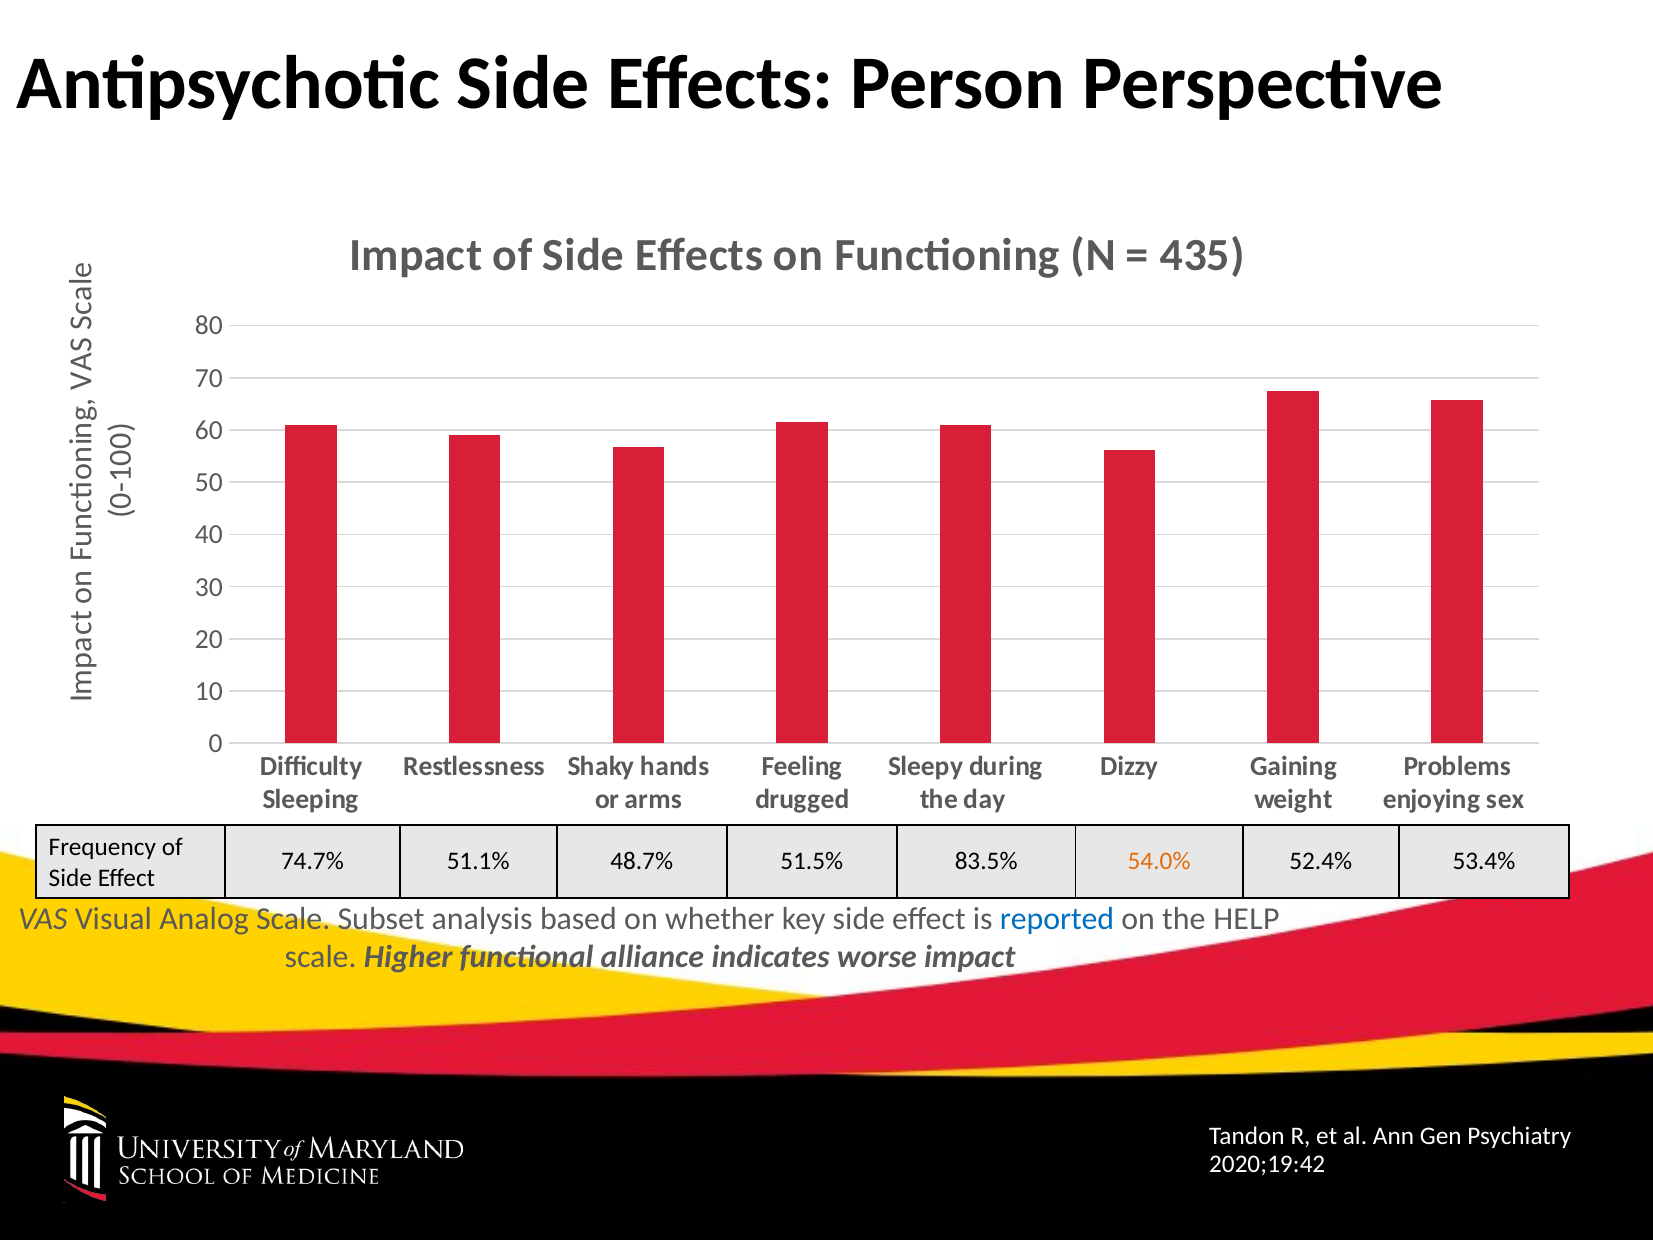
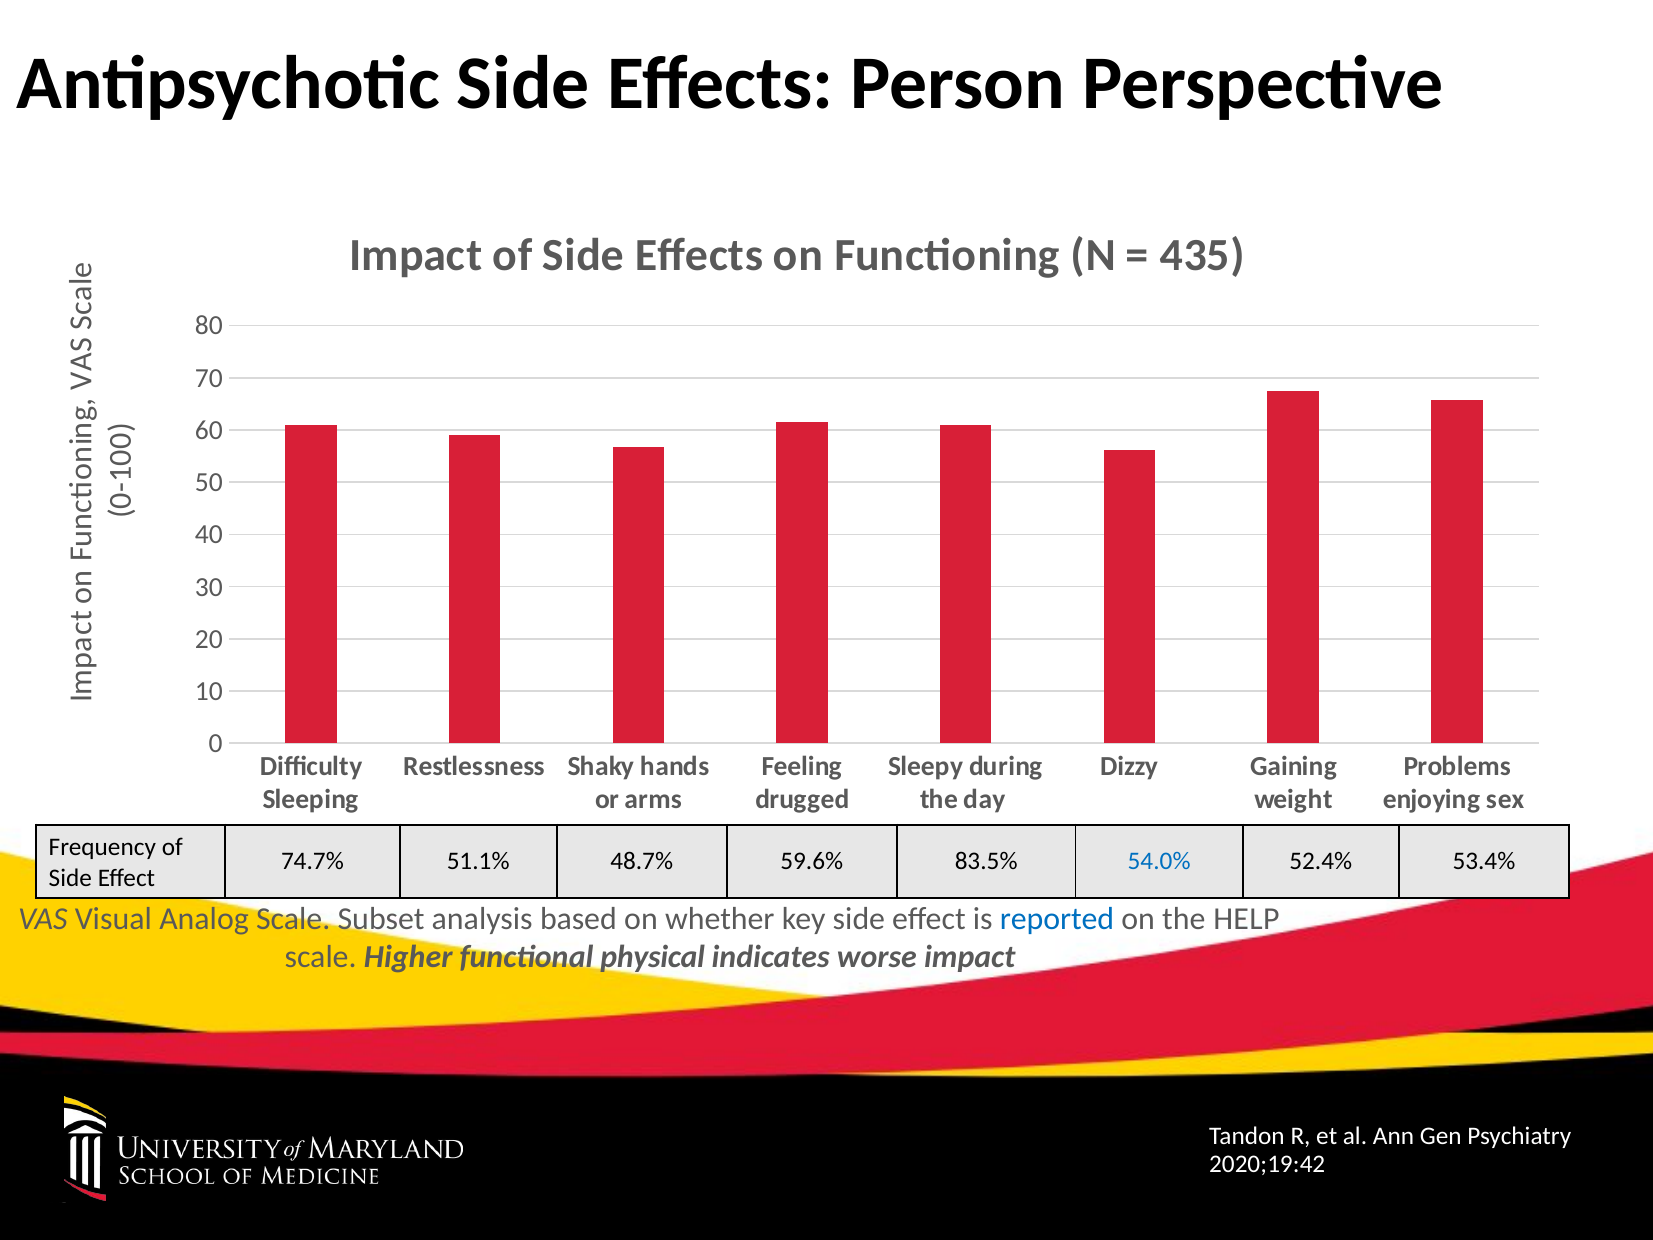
51.5%: 51.5% -> 59.6%
54.0% colour: orange -> blue
alliance: alliance -> physical
